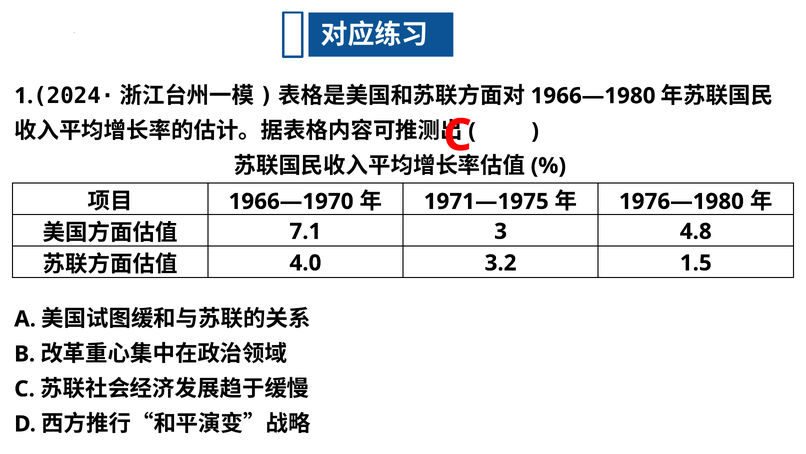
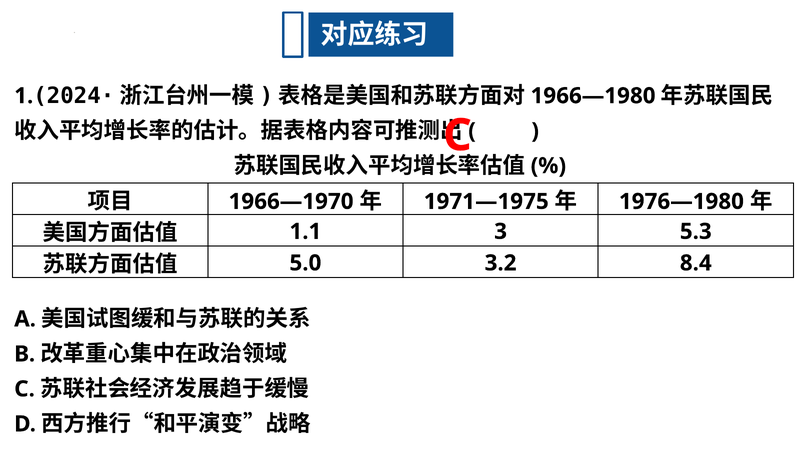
7.1: 7.1 -> 1.1
4.8: 4.8 -> 5.3
4.0: 4.0 -> 5.0
1.5: 1.5 -> 8.4
